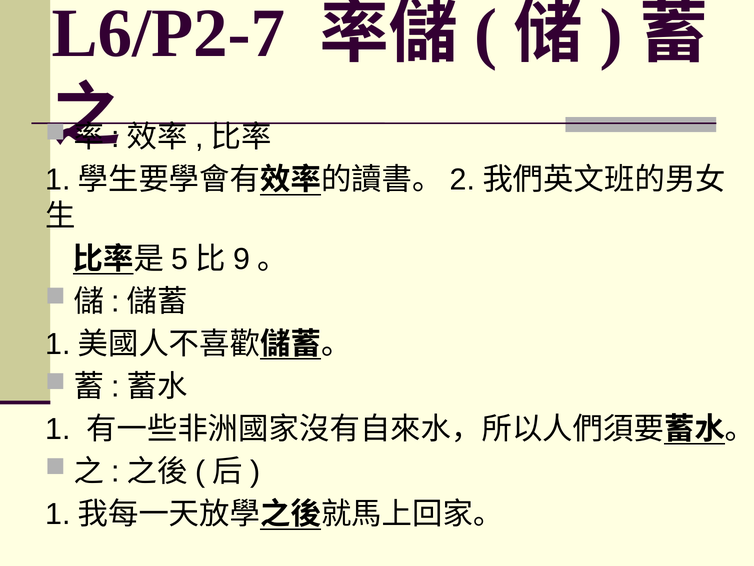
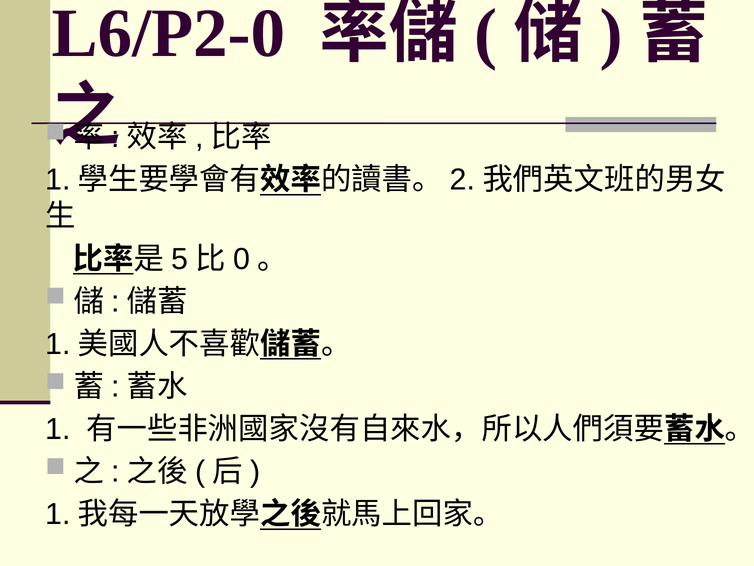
L6/P2-7: L6/P2-7 -> L6/P2-0
9: 9 -> 0
